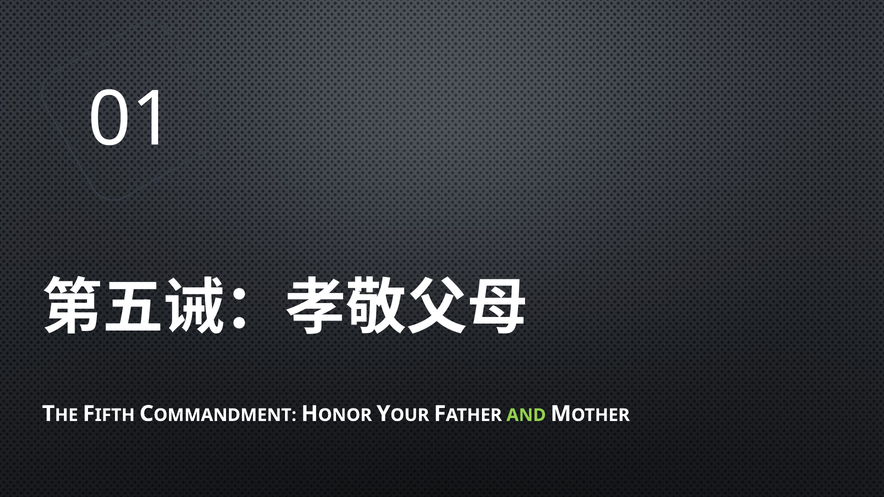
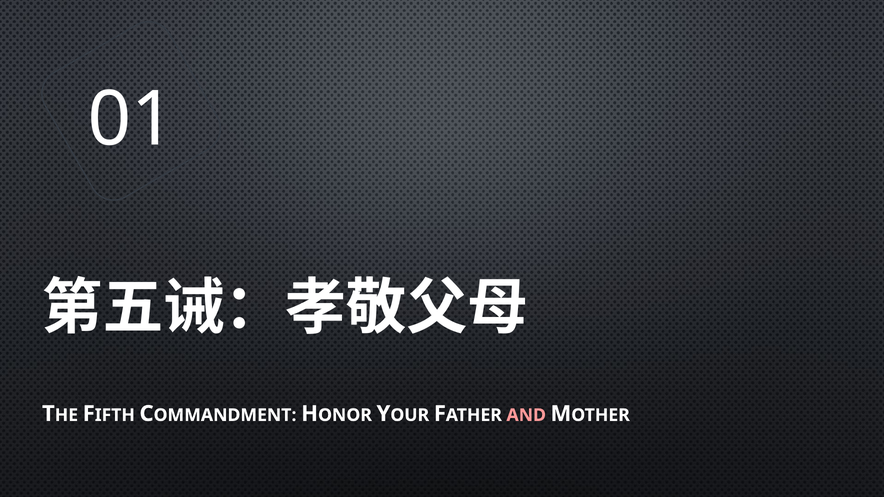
AND colour: light green -> pink
